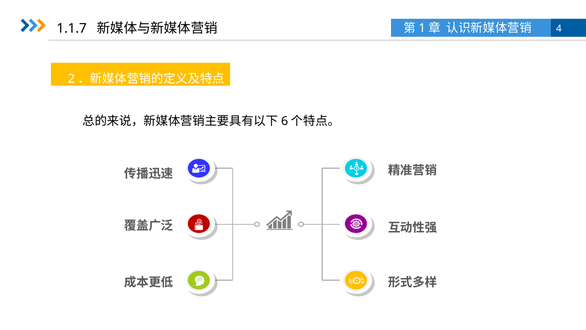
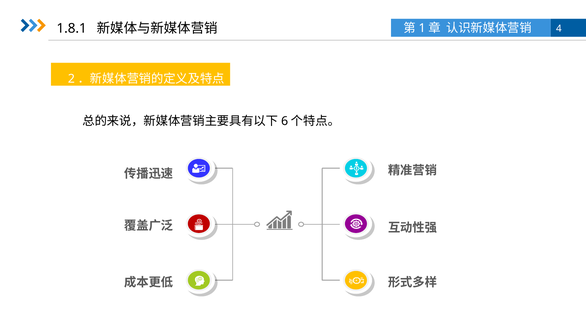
1.1.7: 1.1.7 -> 1.8.1
